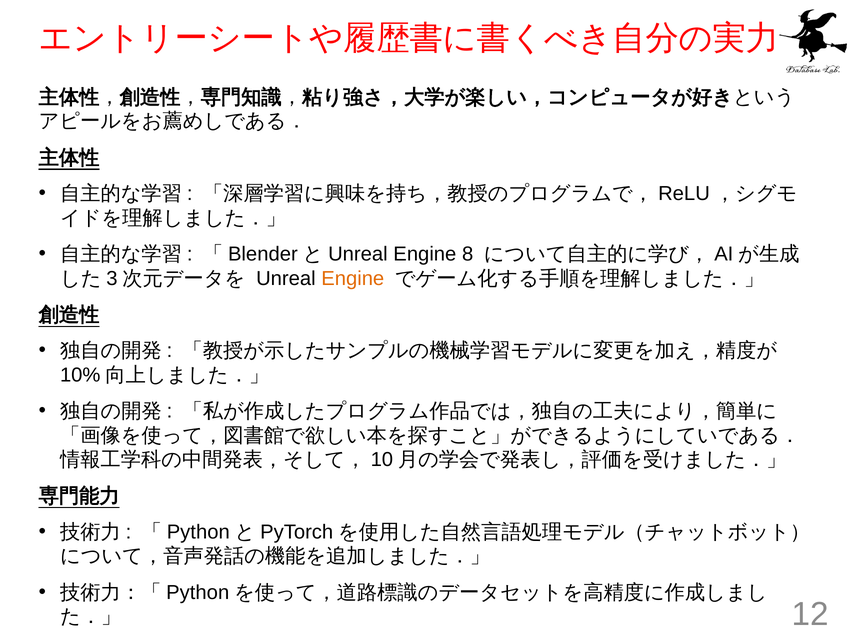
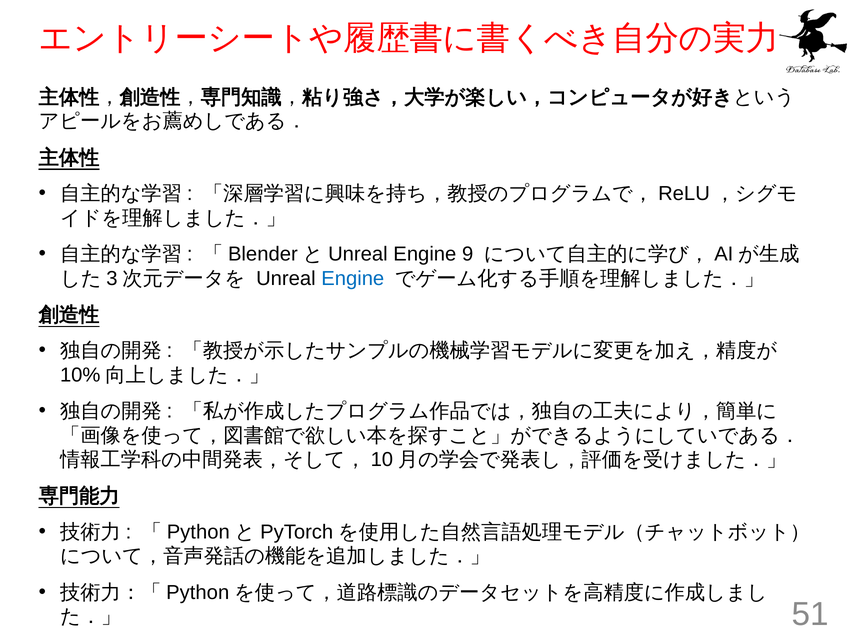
8: 8 -> 9
Engine at (353, 278) colour: orange -> blue
12: 12 -> 51
